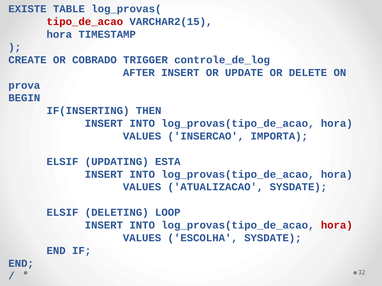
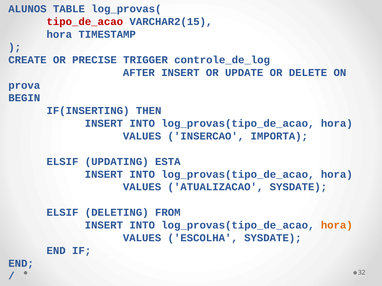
EXISTE: EXISTE -> ALUNOS
COBRADO: COBRADO -> PRECISE
LOOP: LOOP -> FROM
hora at (337, 226) colour: red -> orange
